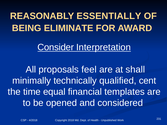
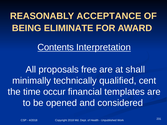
ESSENTIALLY: ESSENTIALLY -> ACCEPTANCE
Consider: Consider -> Contents
feel: feel -> free
equal: equal -> occur
